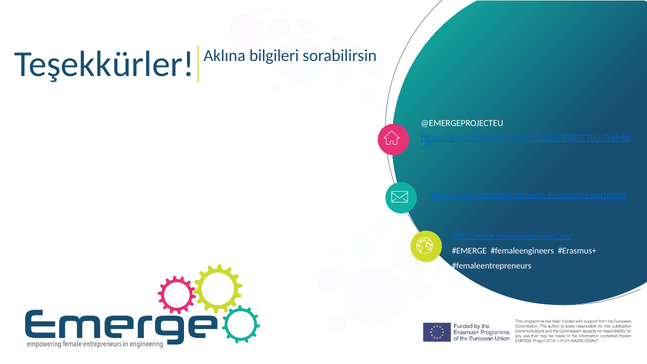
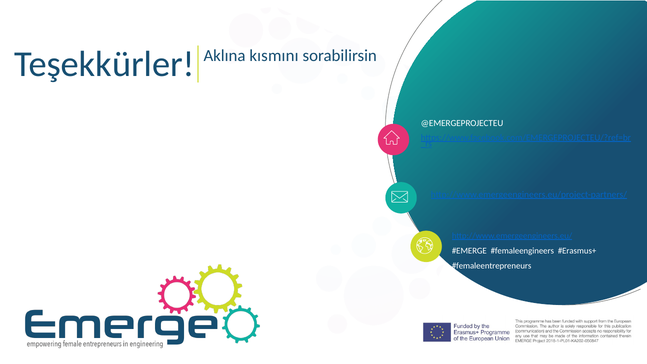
bilgileri: bilgileri -> kısmını
